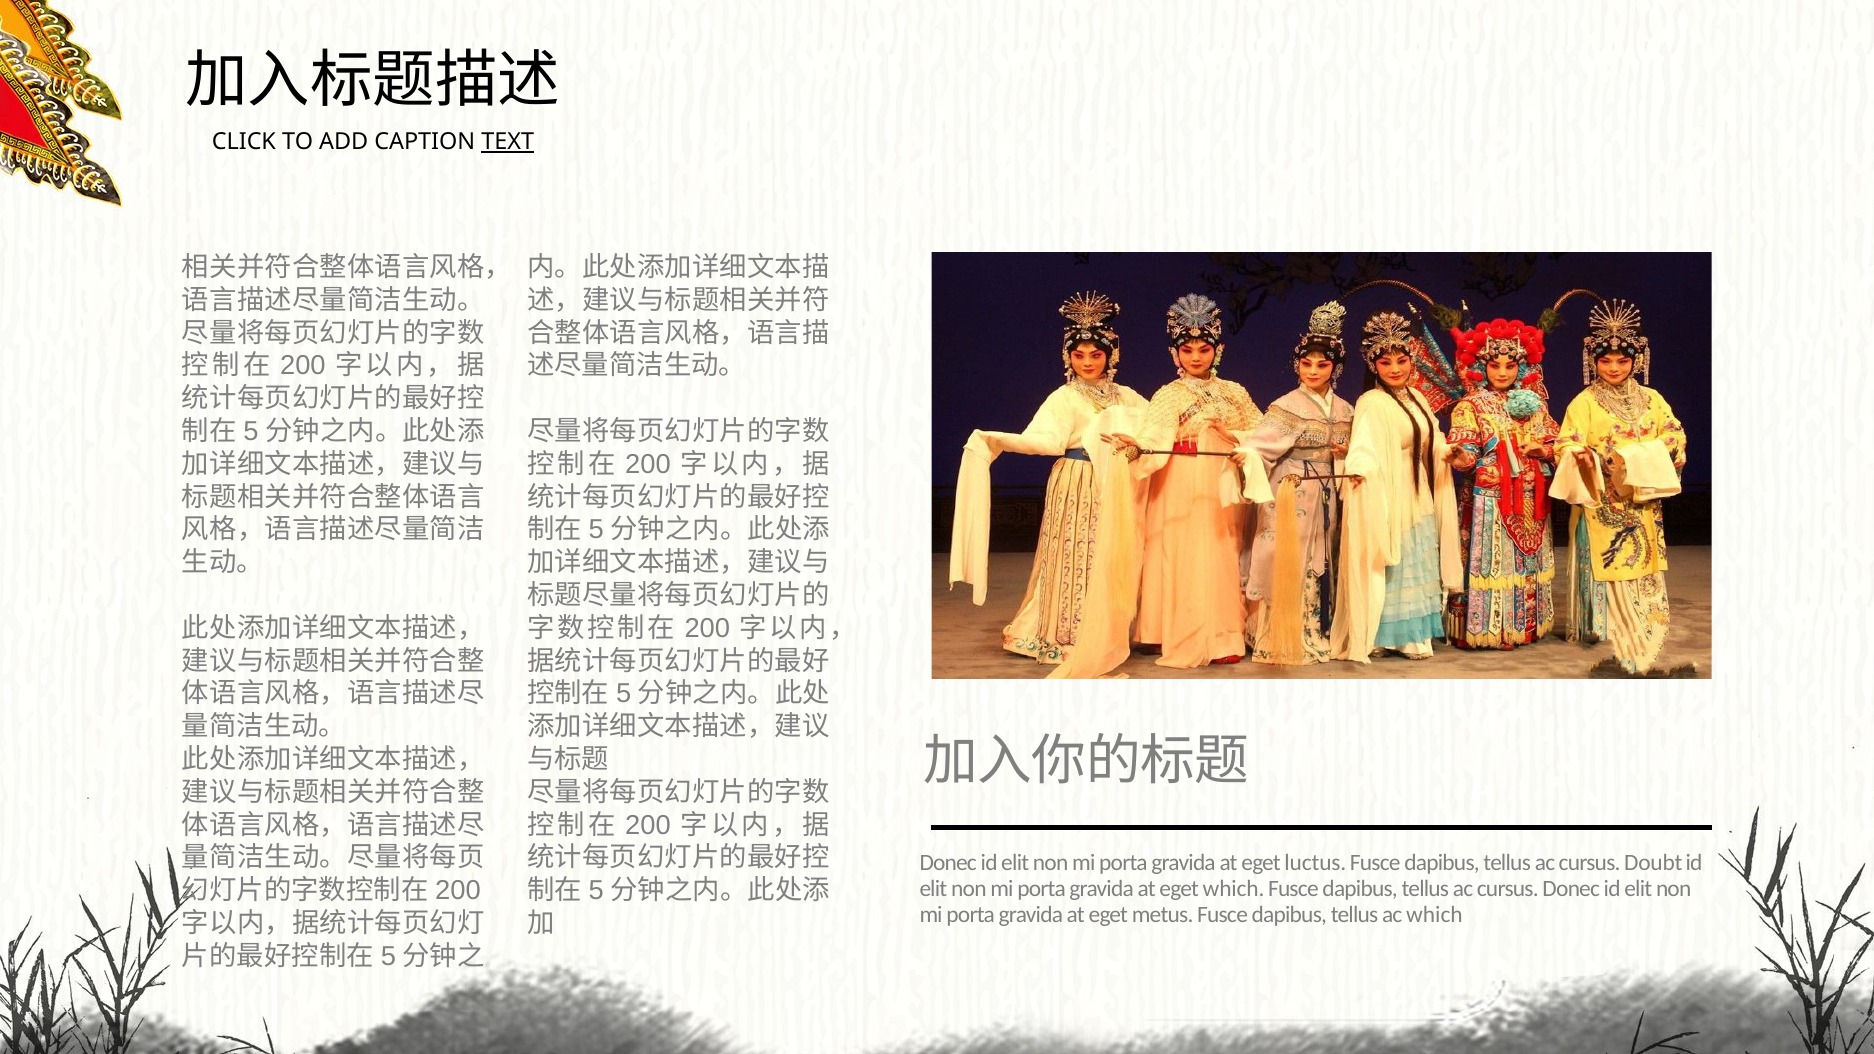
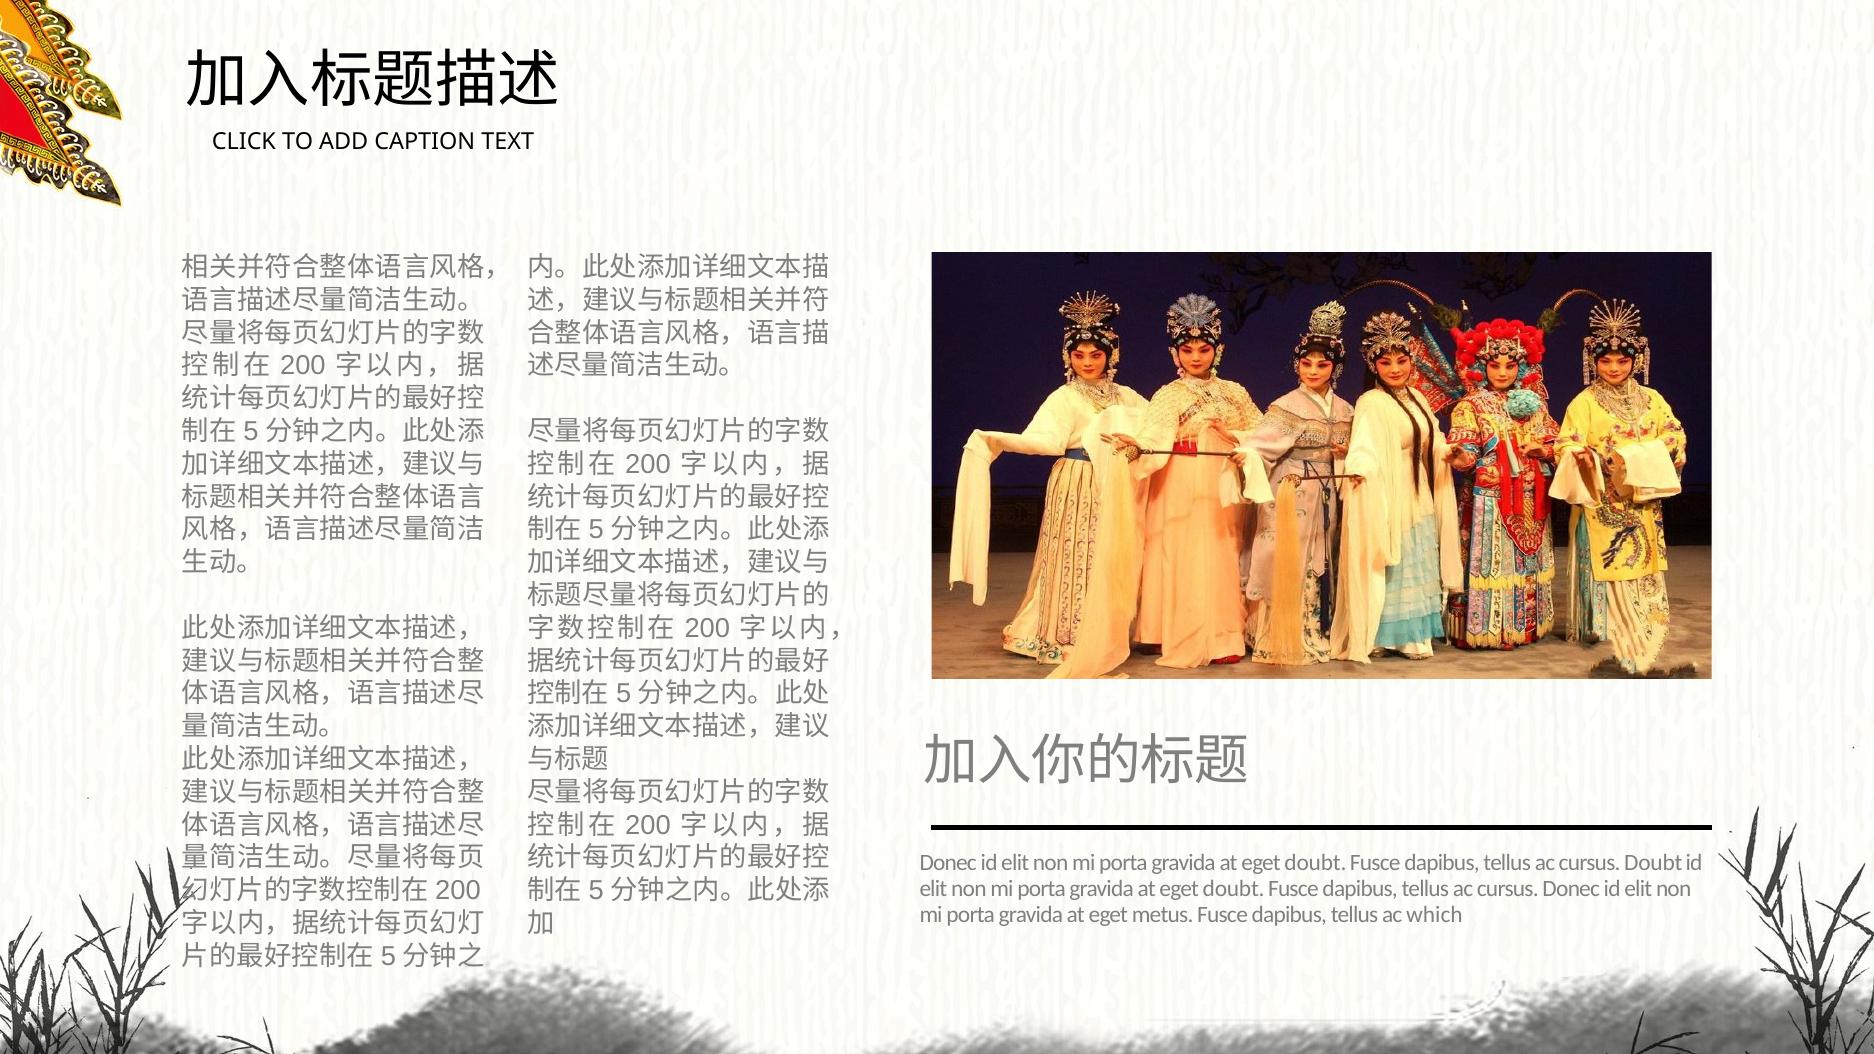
TEXT underline: present -> none
luctus at (1315, 863): luctus -> doubt
which at (1234, 889): which -> doubt
